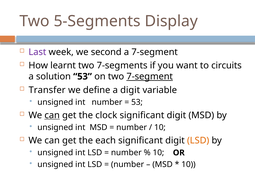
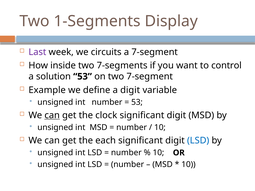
5-Segments: 5-Segments -> 1-Segments
second: second -> circuits
learnt: learnt -> inside
circuits: circuits -> control
7-segment at (150, 77) underline: present -> none
Transfer: Transfer -> Example
LSD at (198, 141) colour: orange -> blue
